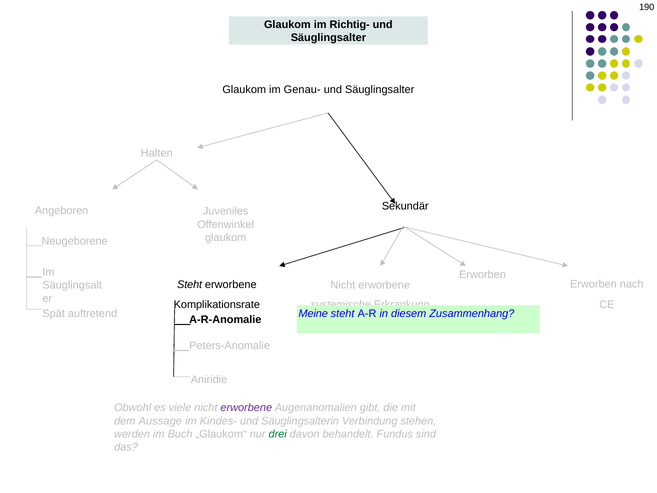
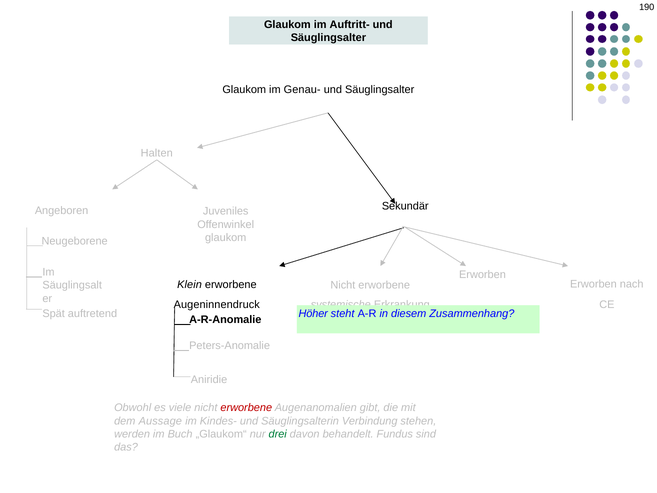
Richtig-: Richtig- -> Auftritt-
Steht at (190, 285): Steht -> Klein
Komplikationsrate: Komplikationsrate -> Augeninnendruck
Meine: Meine -> Höher
erworbene at (246, 408) colour: purple -> red
